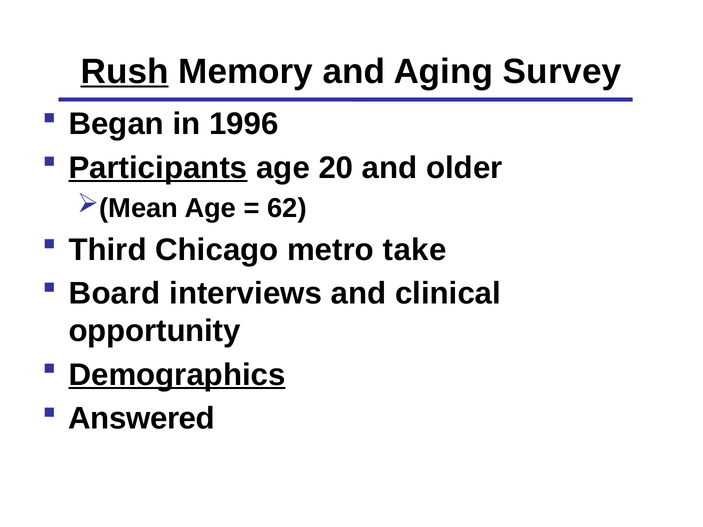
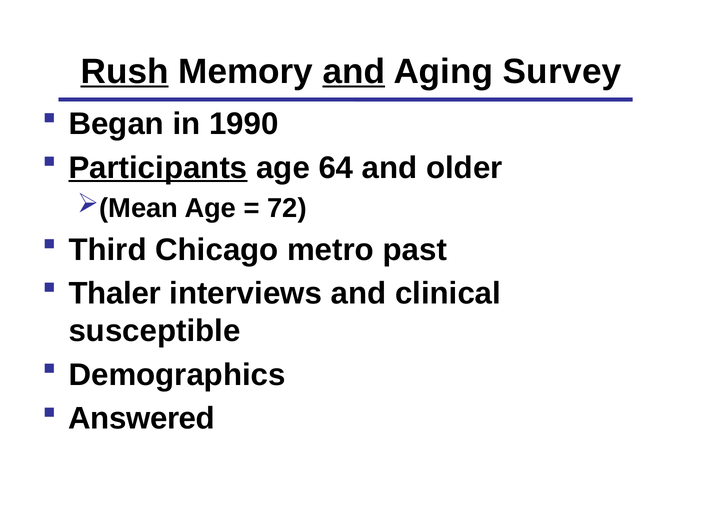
and at (354, 72) underline: none -> present
1996: 1996 -> 1990
20: 20 -> 64
62: 62 -> 72
take: take -> past
Board: Board -> Thaler
opportunity: opportunity -> susceptible
Demographics underline: present -> none
